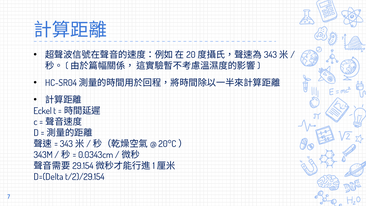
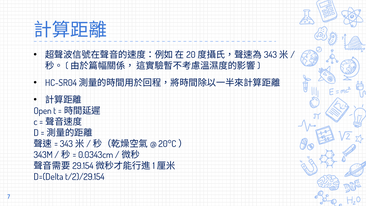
Eckel: Eckel -> Open
